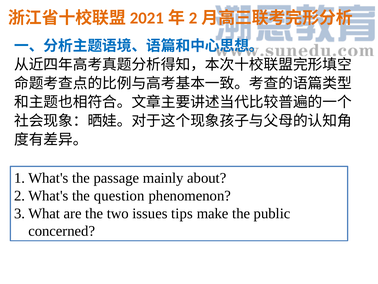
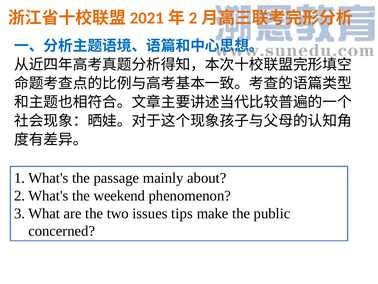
question: question -> weekend
